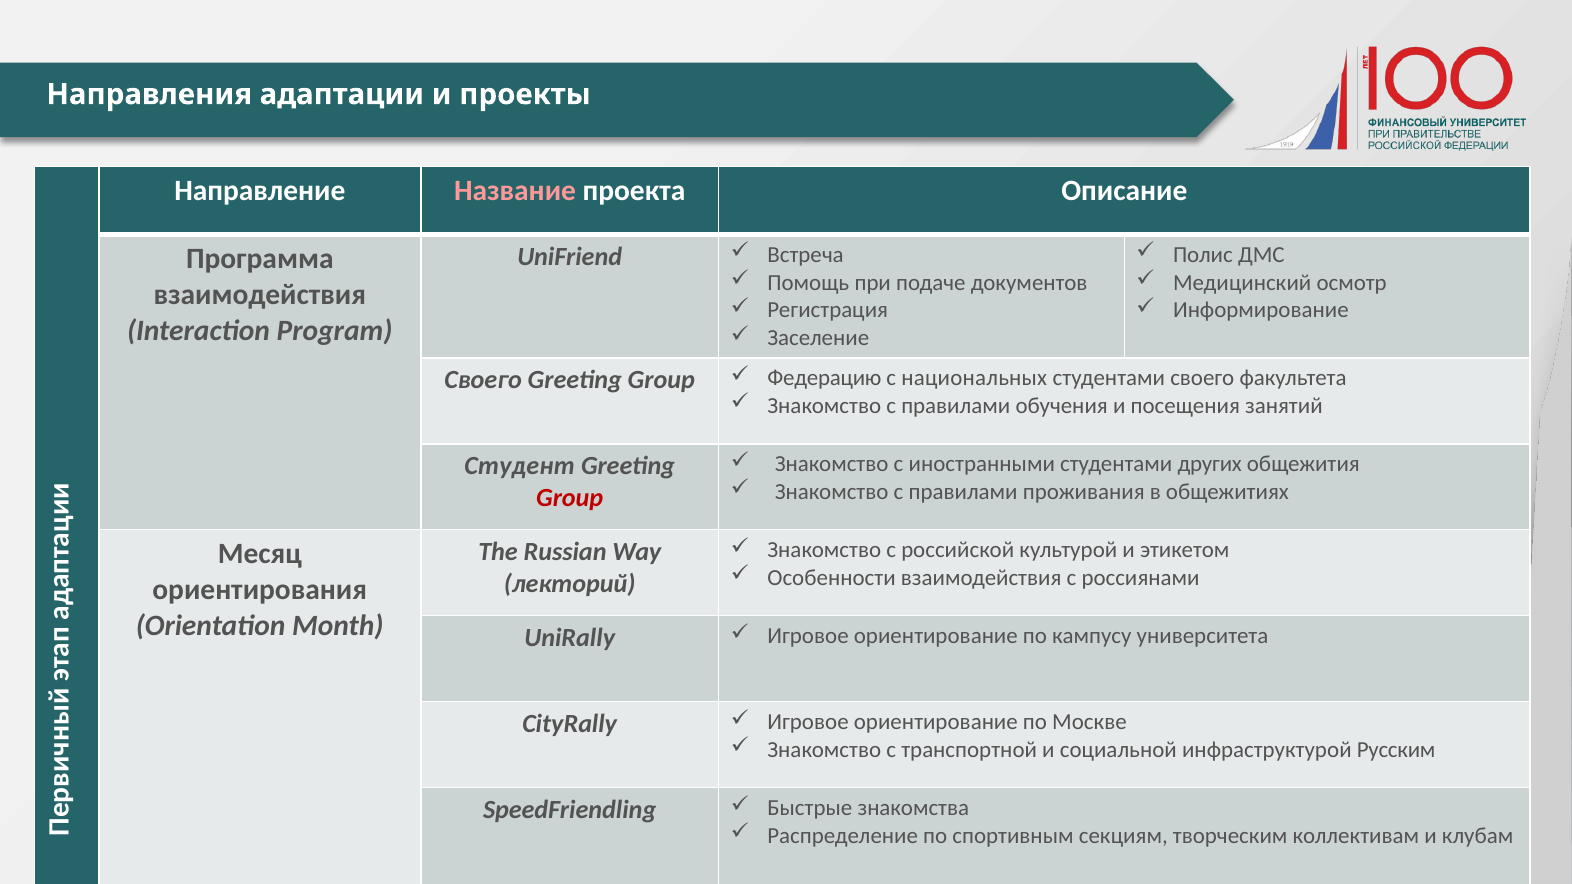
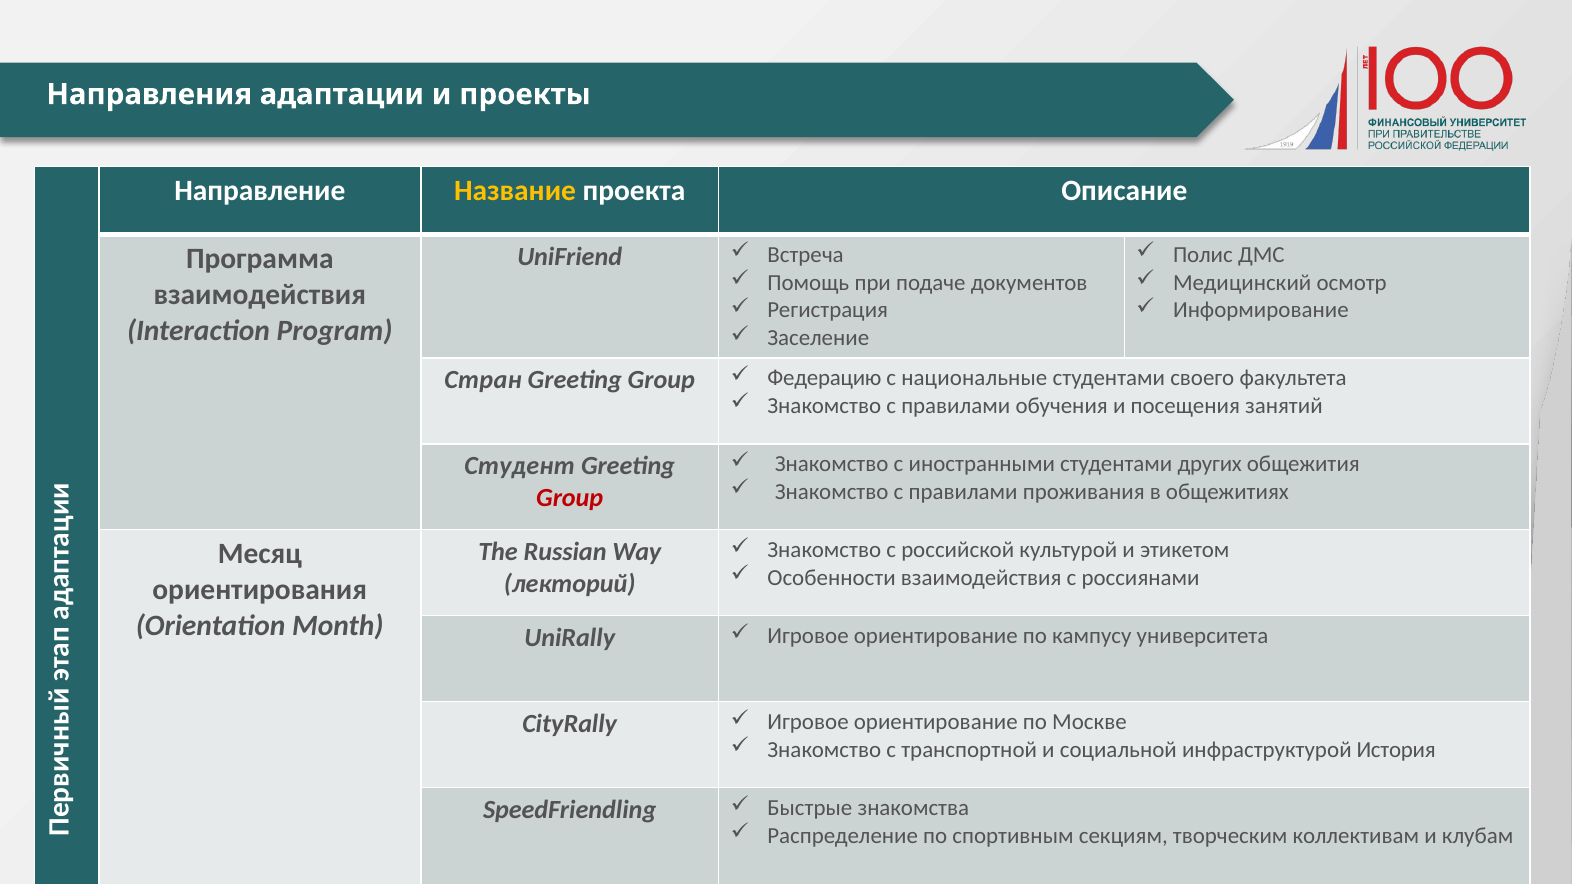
Название colour: pink -> yellow
Своего at (483, 380): Своего -> Стран
национальных: национальных -> национальные
Русским: Русским -> История
